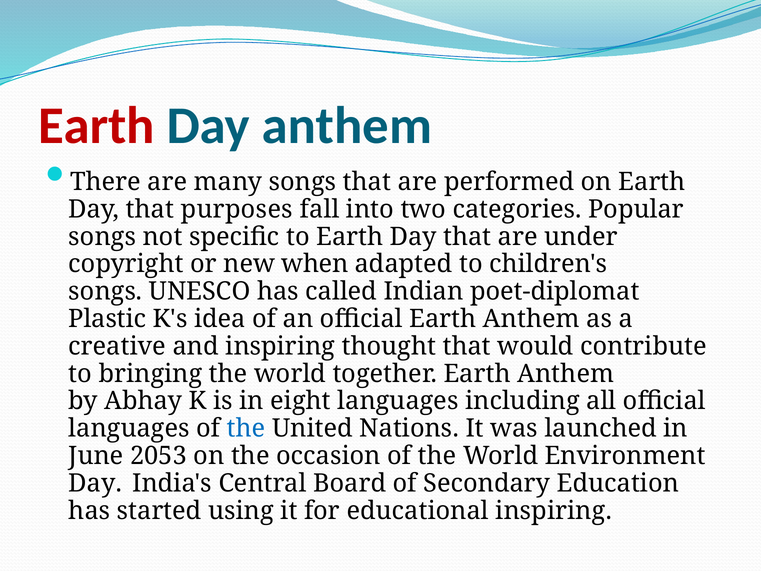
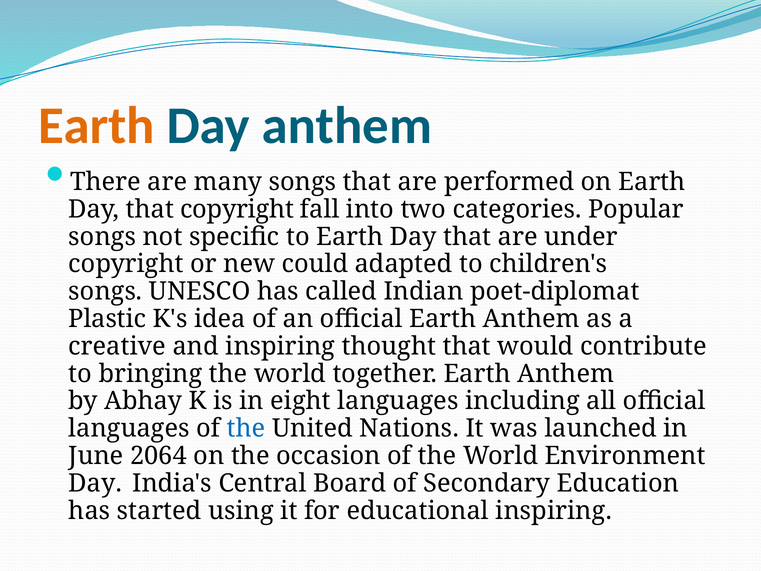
Earth at (96, 126) colour: red -> orange
that purposes: purposes -> copyright
when: when -> could
2053: 2053 -> 2064
